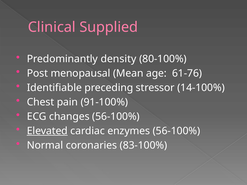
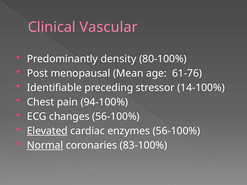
Supplied: Supplied -> Vascular
91-100%: 91-100% -> 94-100%
Normal underline: none -> present
